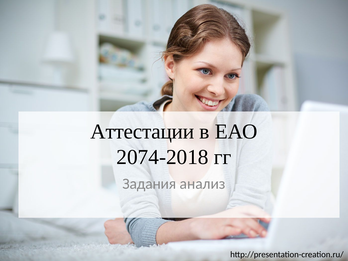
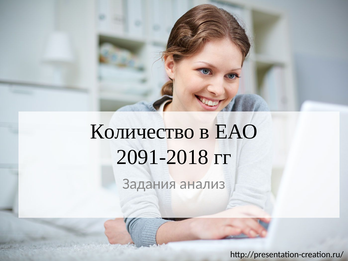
Аттестации: Аттестации -> Количество
2074-2018: 2074-2018 -> 2091-2018
